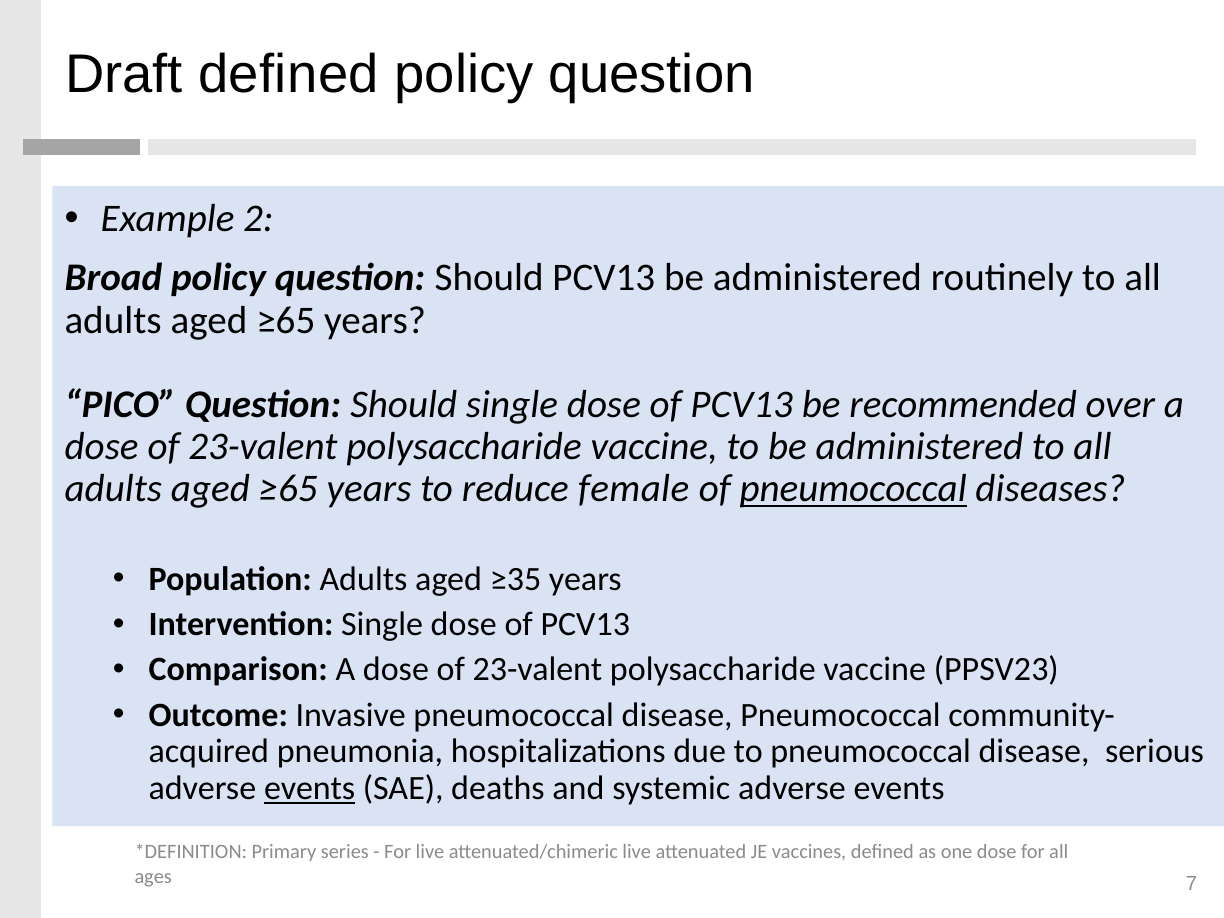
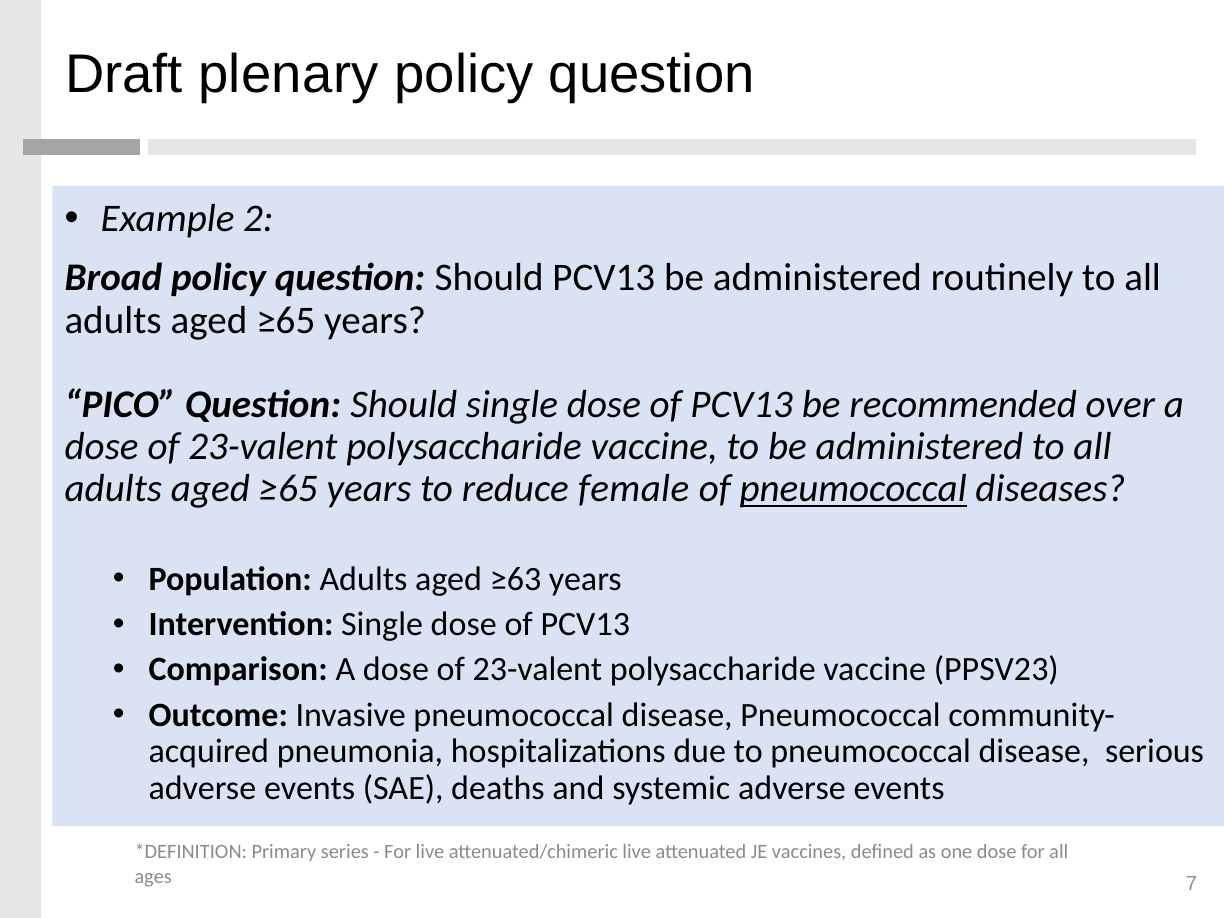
Draft defined: defined -> plenary
≥35: ≥35 -> ≥63
events at (310, 788) underline: present -> none
